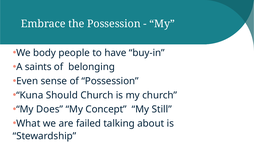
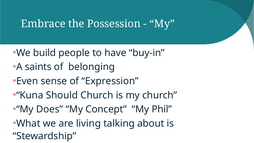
body: body -> build
of Possession: Possession -> Expression
Still: Still -> Phil
failed: failed -> living
